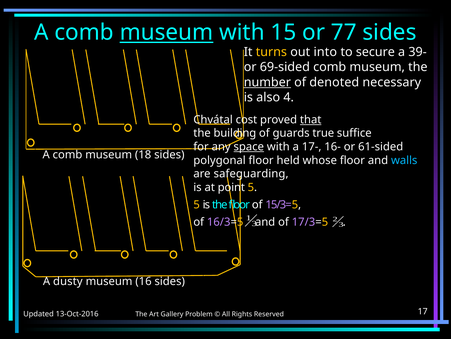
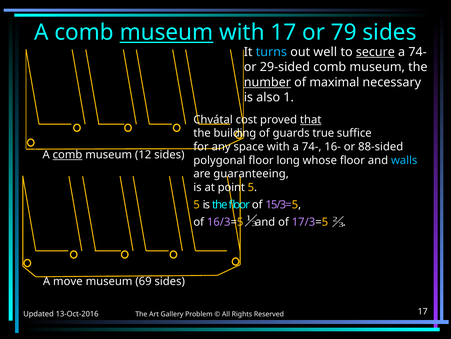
with 15: 15 -> 17
77: 77 -> 79
turns colour: yellow -> light blue
into: into -> well
secure underline: none -> present
39- at (418, 52): 39- -> 74-
69-sided: 69-sided -> 29-sided
denoted: denoted -> maximal
also 4: 4 -> 1
space underline: present -> none
with a 17-: 17- -> 74-
61-sided: 61-sided -> 88-sided
comb at (67, 155) underline: none -> present
18: 18 -> 12
held: held -> long
safeguarding: safeguarding -> guaranteeing
dusty: dusty -> move
16: 16 -> 69
